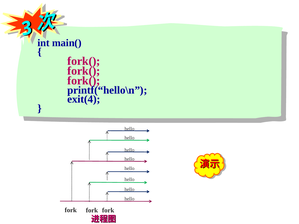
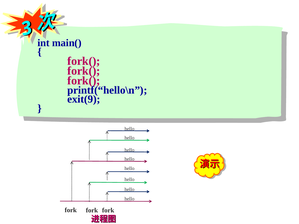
exit(4: exit(4 -> exit(9
